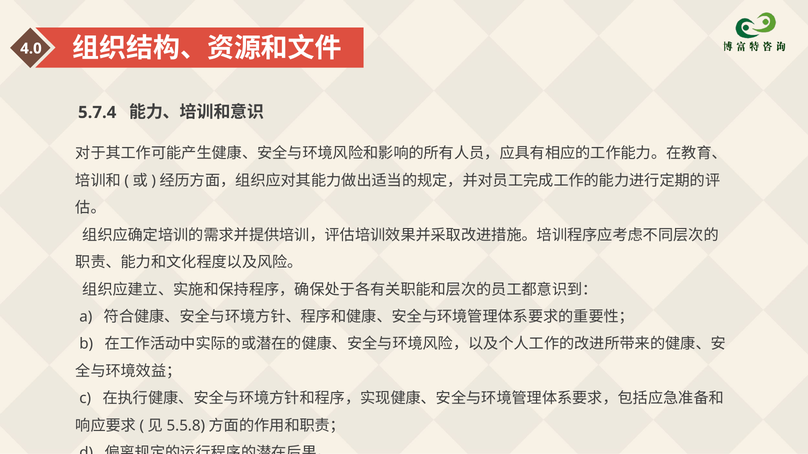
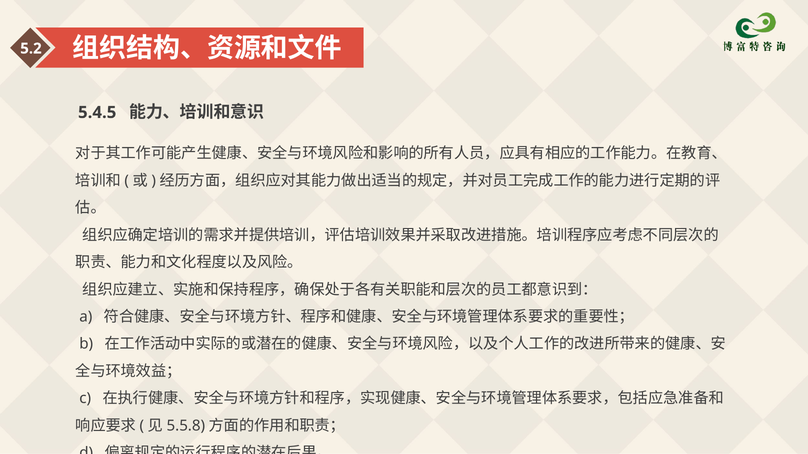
4.0: 4.0 -> 5.2
5.7.4: 5.7.4 -> 5.4.5
